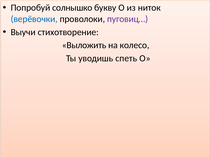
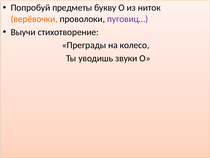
солнышко: солнышко -> предметы
верёвочки colour: blue -> orange
Выложить: Выложить -> Преграды
спеть: спеть -> звуки
